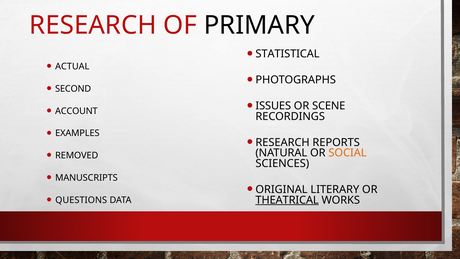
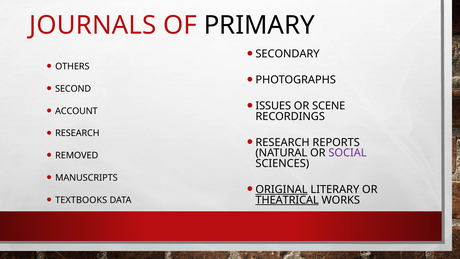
RESEARCH at (93, 25): RESEARCH -> JOURNALS
STATISTICAL: STATISTICAL -> SECONDARY
ACTUAL: ACTUAL -> OTHERS
EXAMPLES at (77, 133): EXAMPLES -> RESEARCH
SOCIAL colour: orange -> purple
ORIGINAL underline: none -> present
QUESTIONS: QUESTIONS -> TEXTBOOKS
